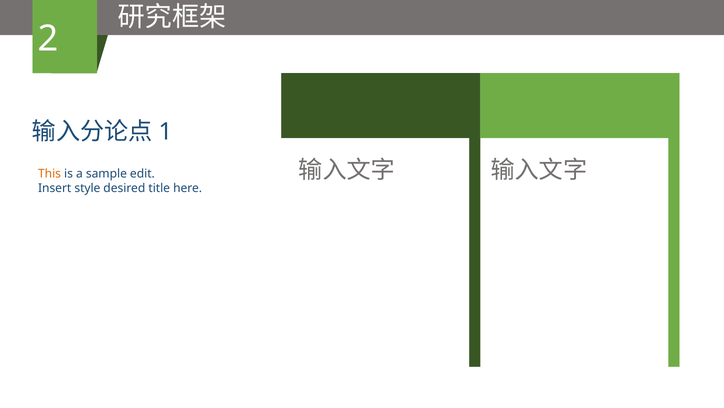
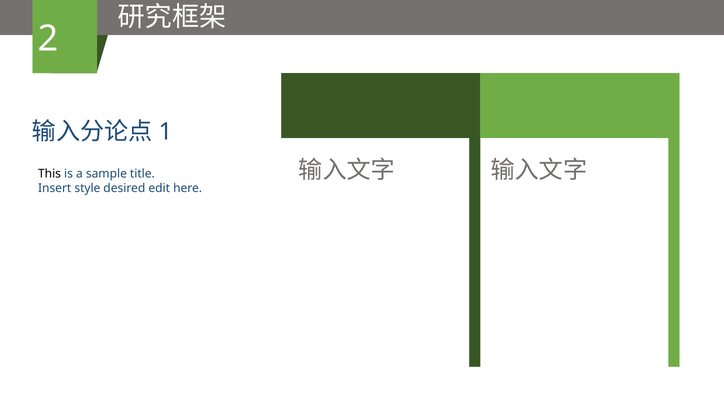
This colour: orange -> black
edit: edit -> title
title: title -> edit
